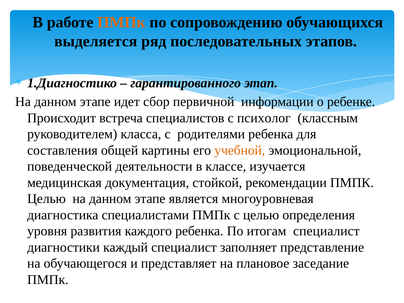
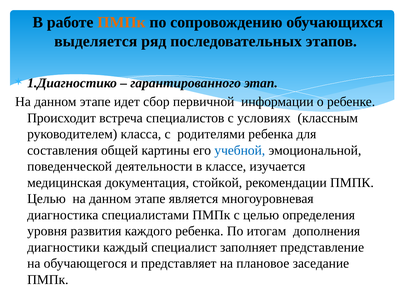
психолог: психолог -> условиях
учебной colour: orange -> blue
итогам специалист: специалист -> дополнения
